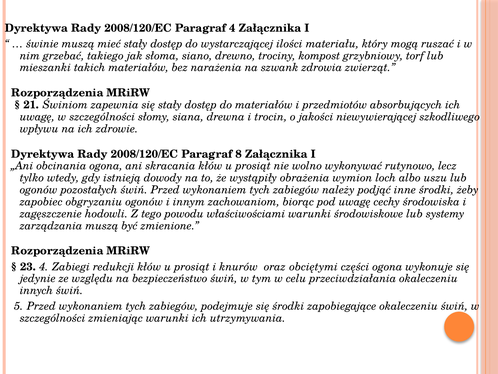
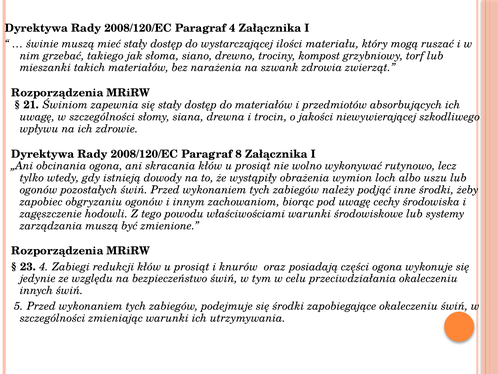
obciętymi: obciętymi -> posiadają
